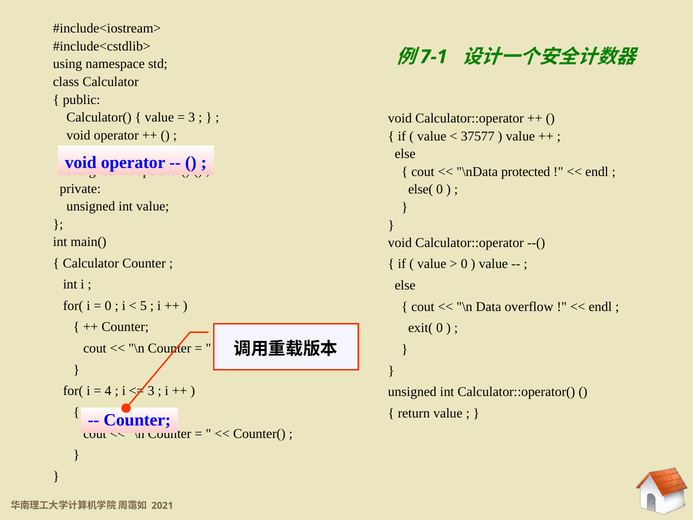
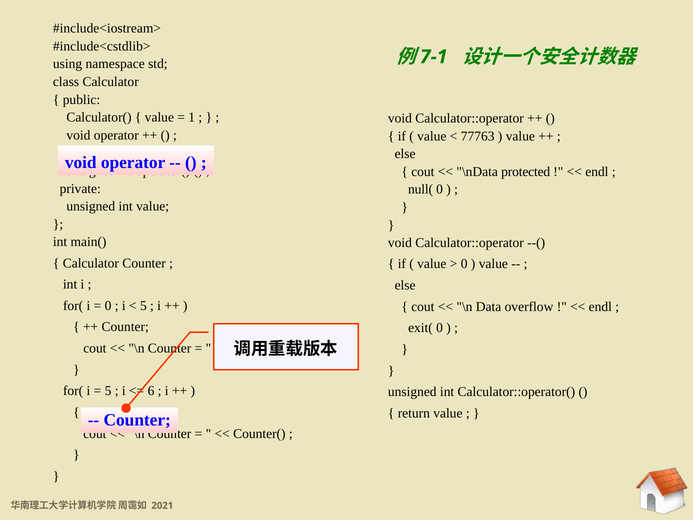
3 at (192, 117): 3 -> 1
37577: 37577 -> 77763
else(: else( -> null(
4 at (108, 391): 4 -> 5
3 at (151, 391): 3 -> 6
